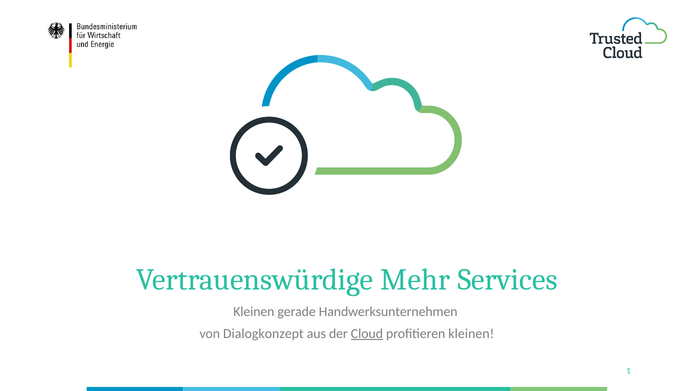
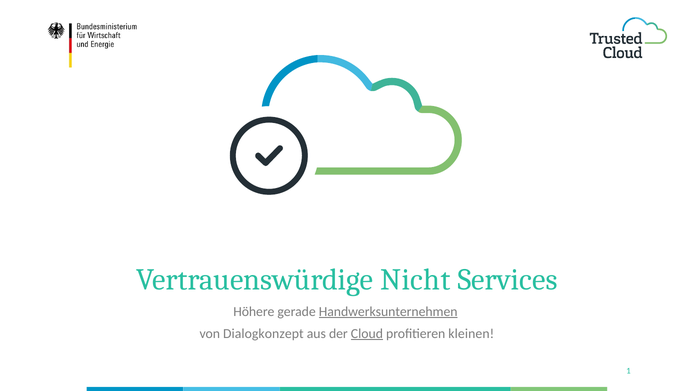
Mehr: Mehr -> Nicht
Kleinen at (254, 311): Kleinen -> Höhere
Handwerksunternehmen underline: none -> present
